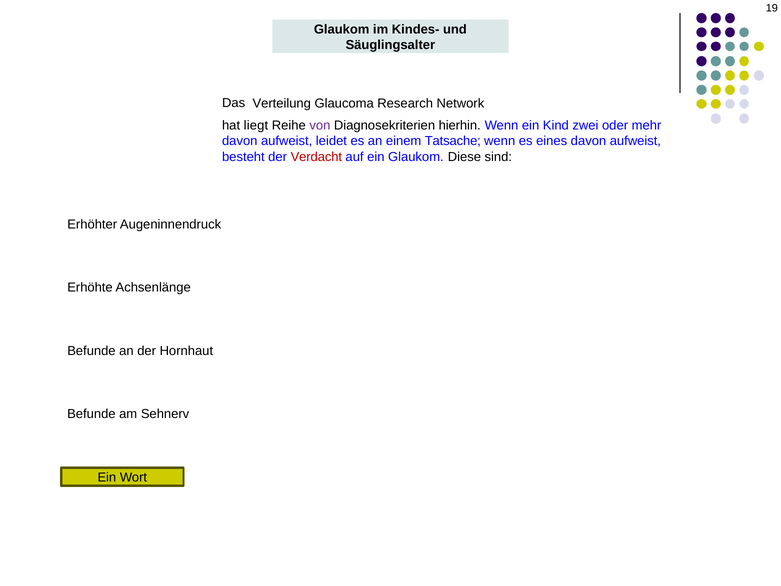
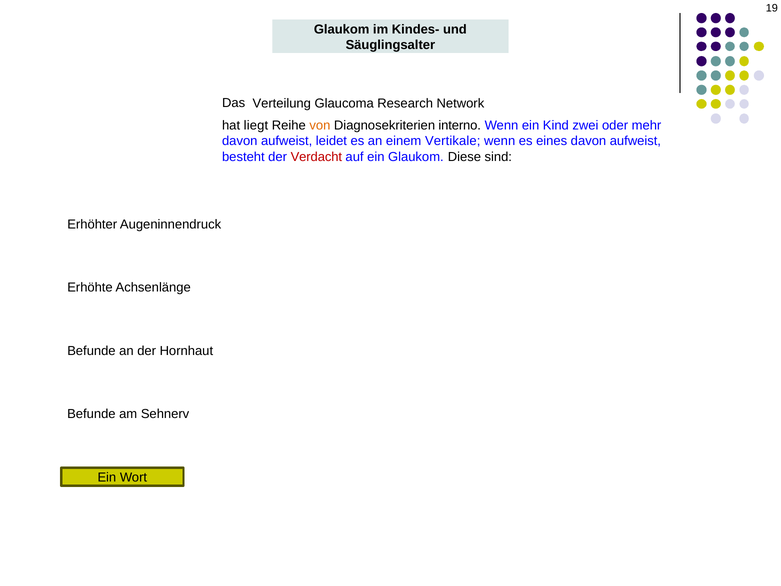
von colour: purple -> orange
hierhin: hierhin -> interno
Tatsache: Tatsache -> Vertikale
